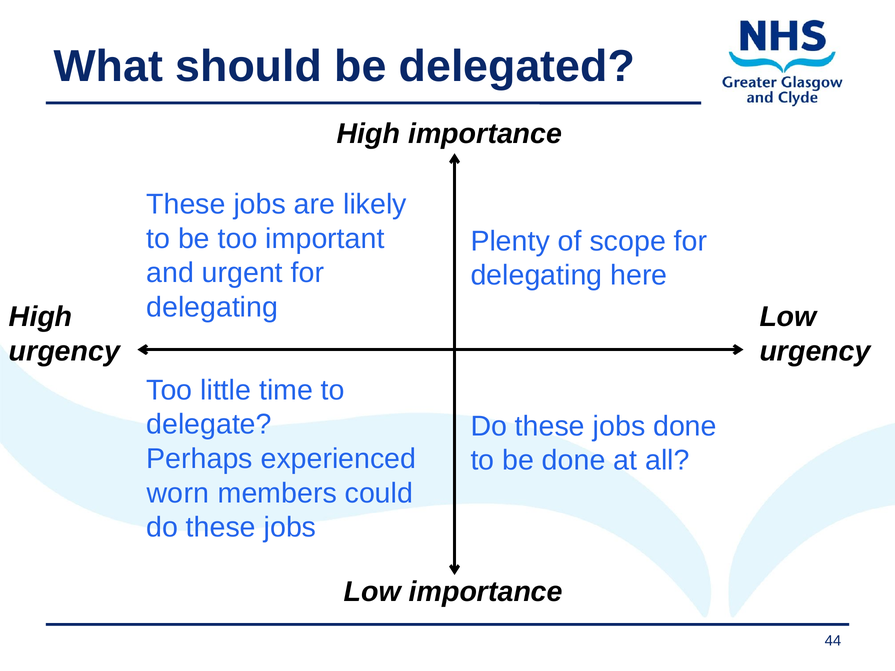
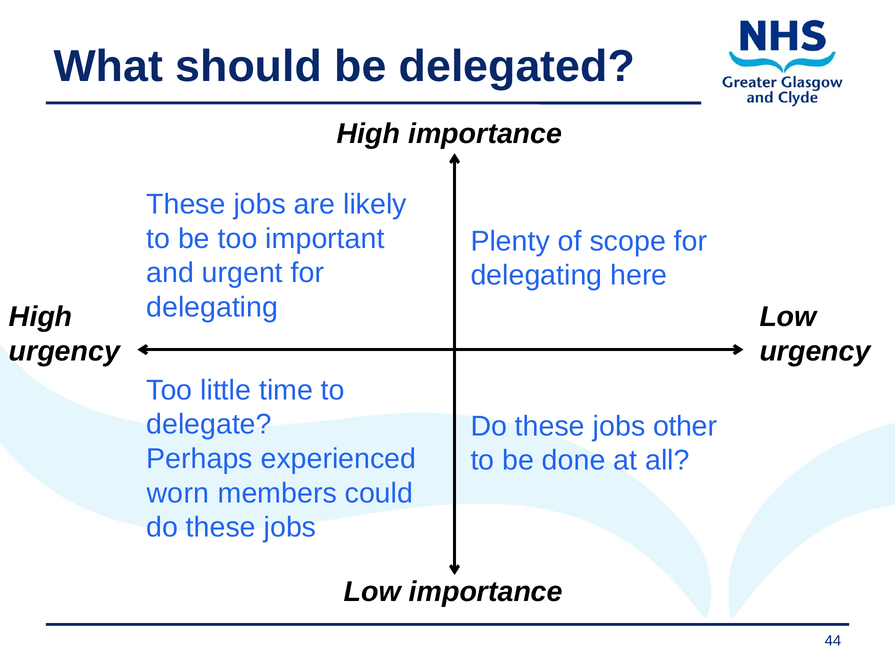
jobs done: done -> other
